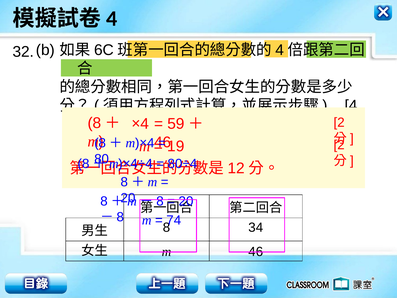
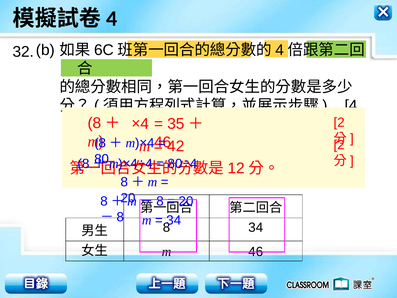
59: 59 -> 35
19: 19 -> 42
74 at (174, 220): 74 -> 34
